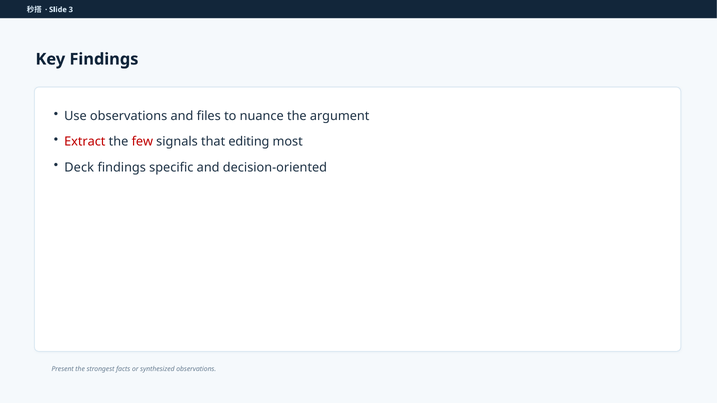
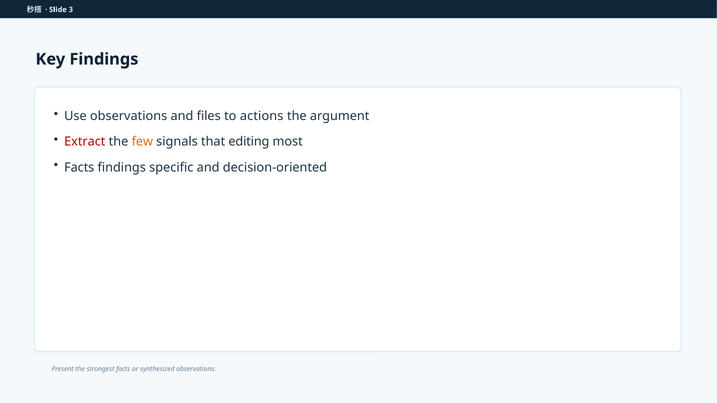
nuance: nuance -> actions
few colour: red -> orange
Deck at (79, 167): Deck -> Facts
